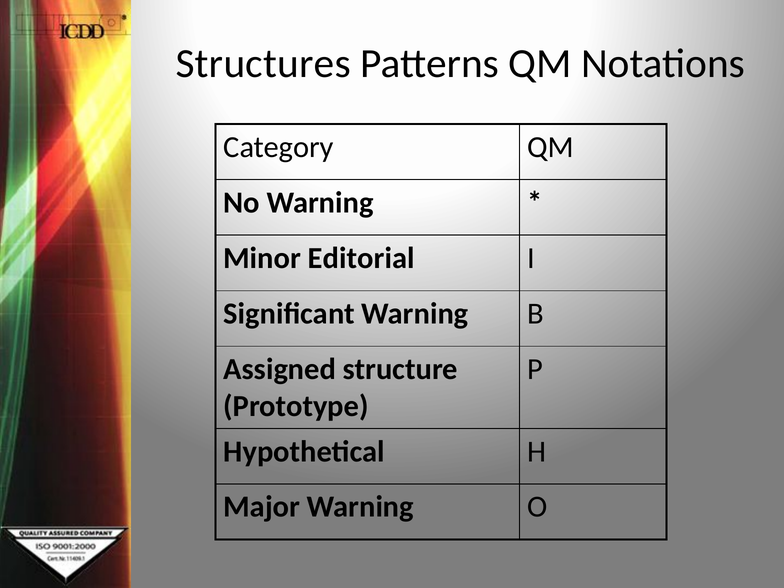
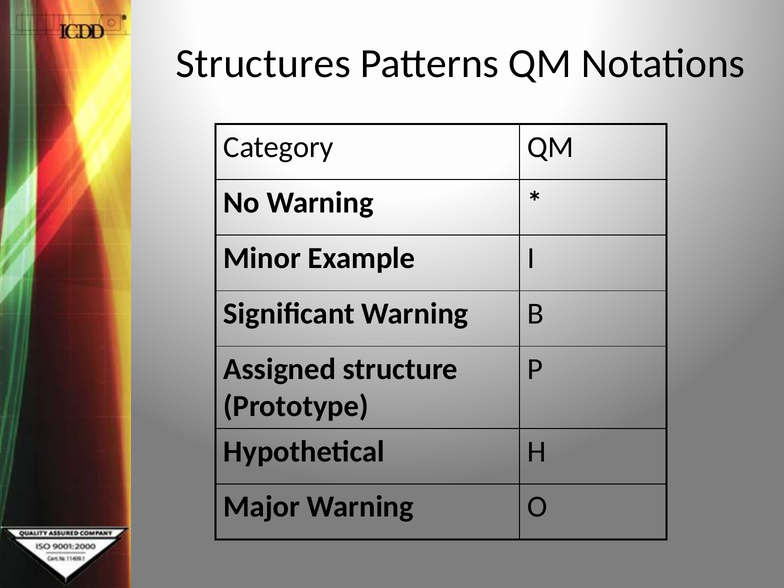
Editorial: Editorial -> Example
